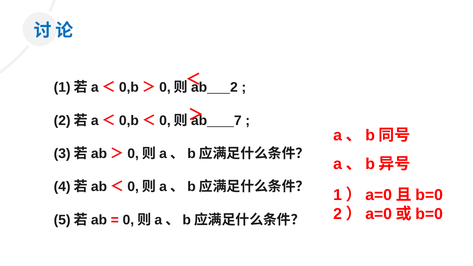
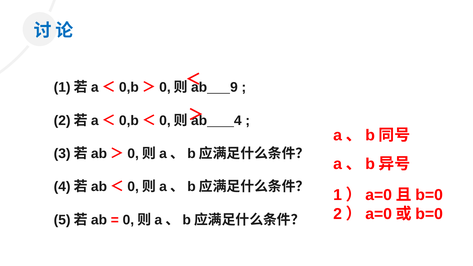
2: 2 -> 9
7: 7 -> 4
